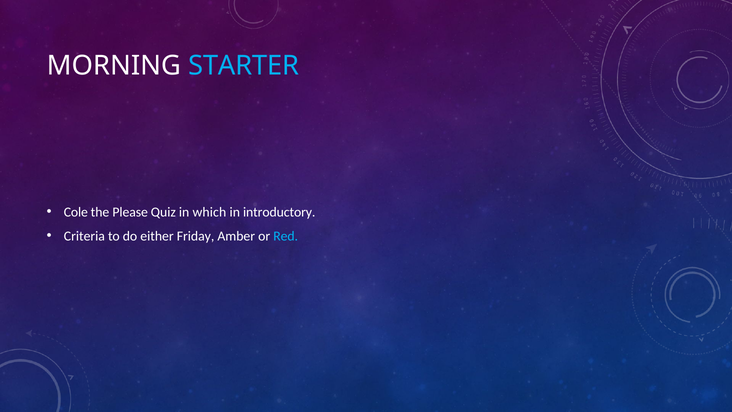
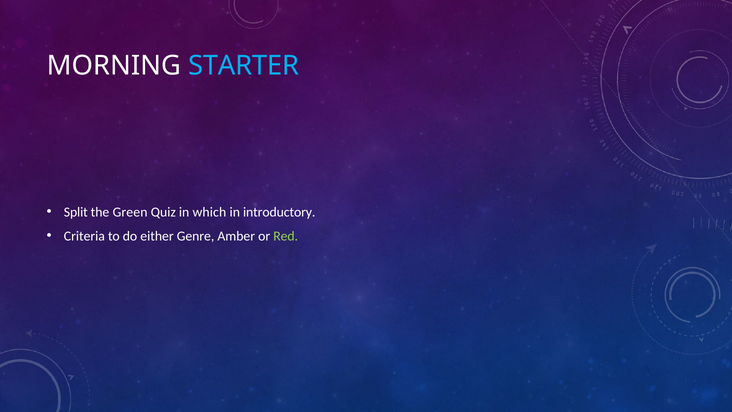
Cole: Cole -> Split
Please: Please -> Green
Friday: Friday -> Genre
Red colour: light blue -> light green
